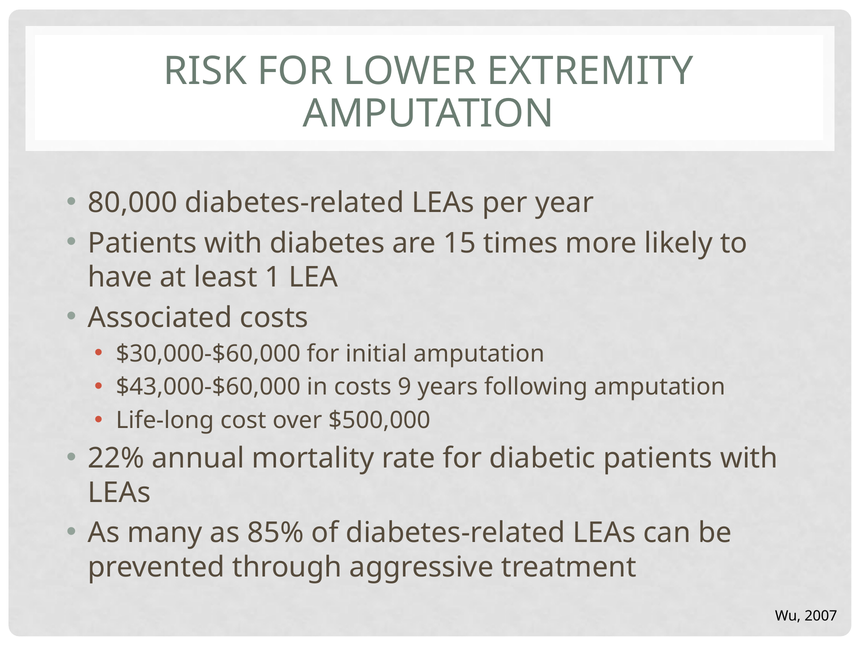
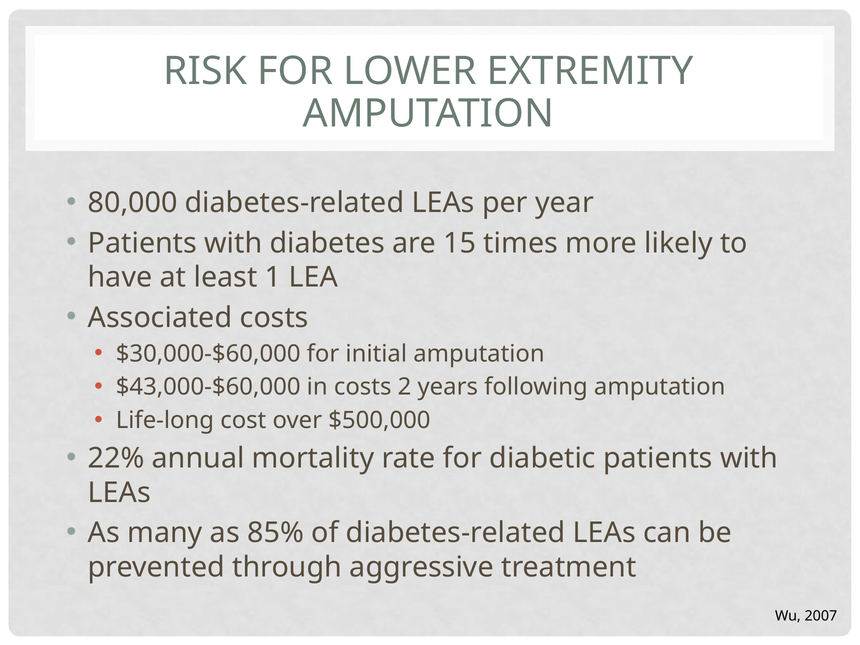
9: 9 -> 2
